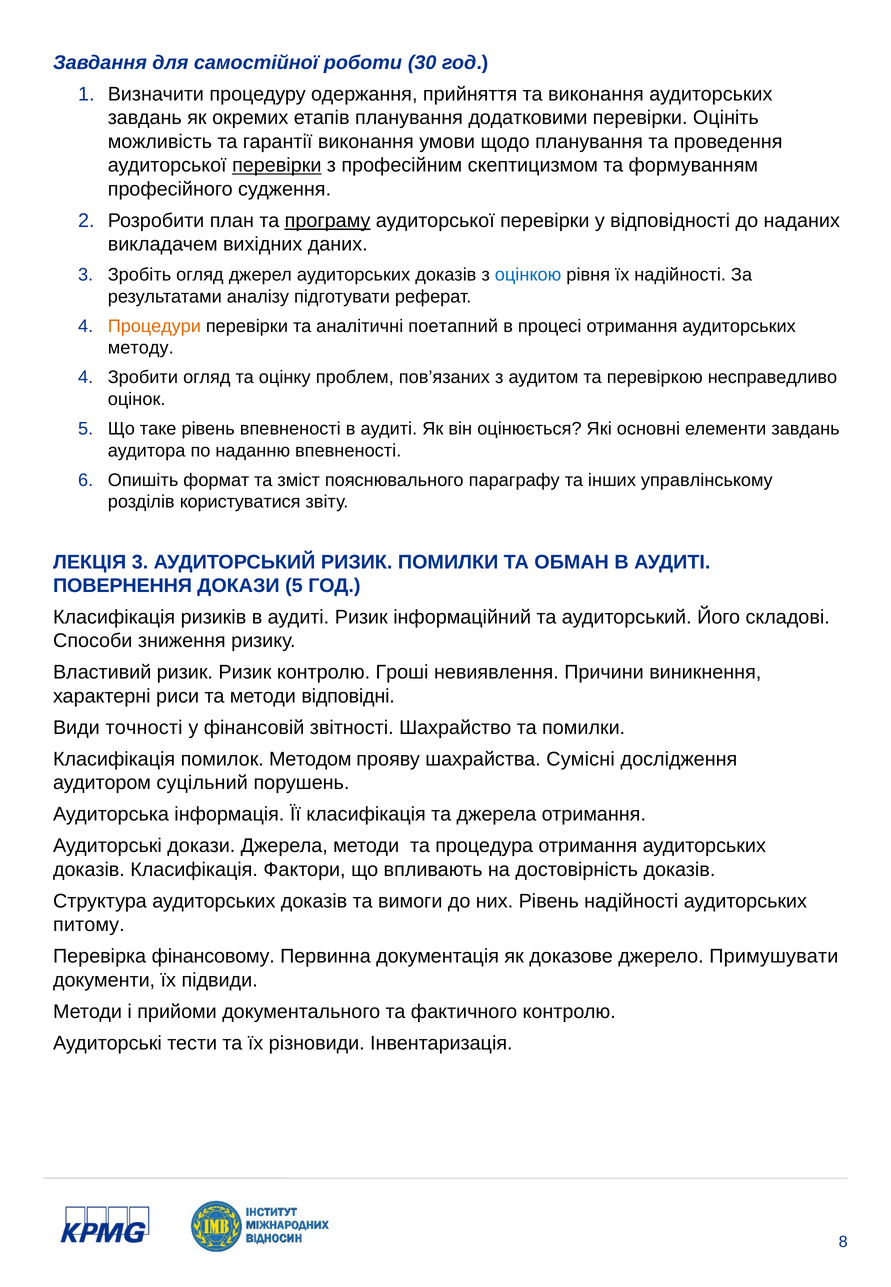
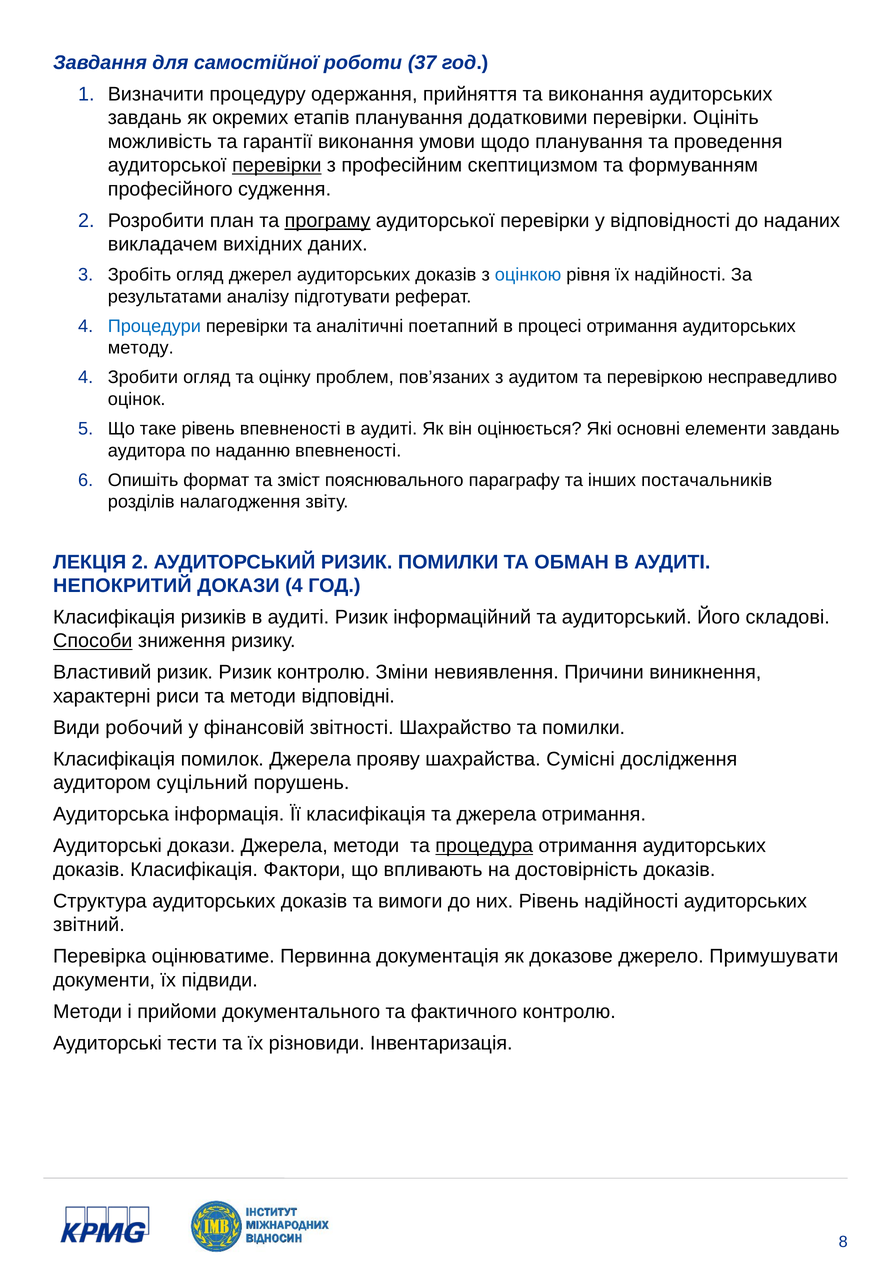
30: 30 -> 37
Процедури colour: orange -> blue
управлінському: управлінському -> постачальників
користуватися: користуватися -> налагодження
ЛЕКЦІЯ 3: 3 -> 2
ПОВЕРНЕННЯ: ПОВЕРНЕННЯ -> НЕПОКРИТИЙ
ДОКАЗИ 5: 5 -> 4
Способи underline: none -> present
Гроші: Гроші -> Зміни
точності: точності -> робочий
помилок Методом: Методом -> Джерела
процедура underline: none -> present
питому: питому -> звітний
фінансовому: фінансовому -> оцінюватиме
